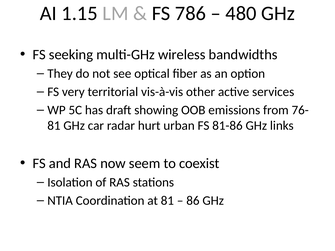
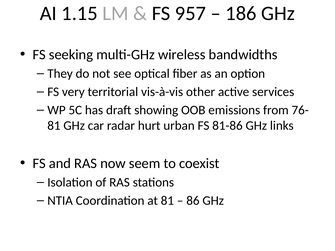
786: 786 -> 957
480: 480 -> 186
